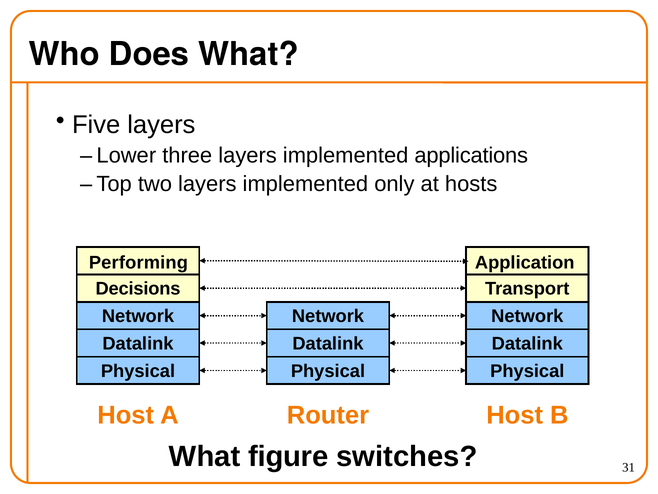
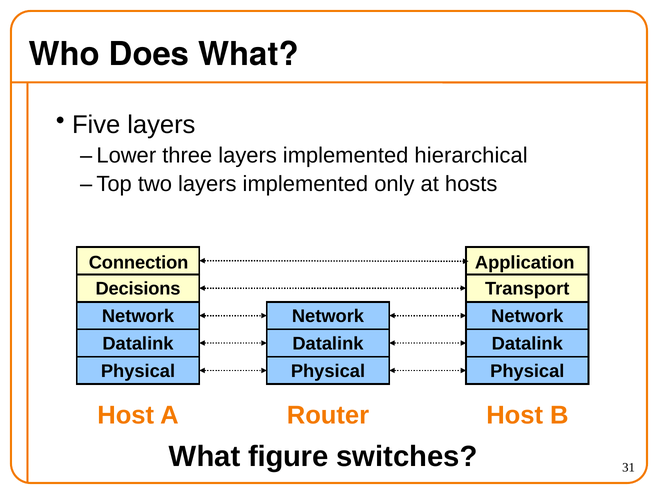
applications: applications -> hierarchical
Performing: Performing -> Connection
